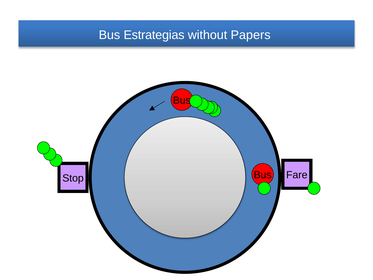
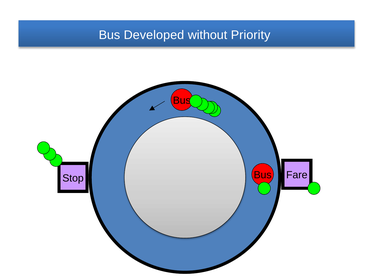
Estrategias: Estrategias -> Developed
Papers: Papers -> Priority
